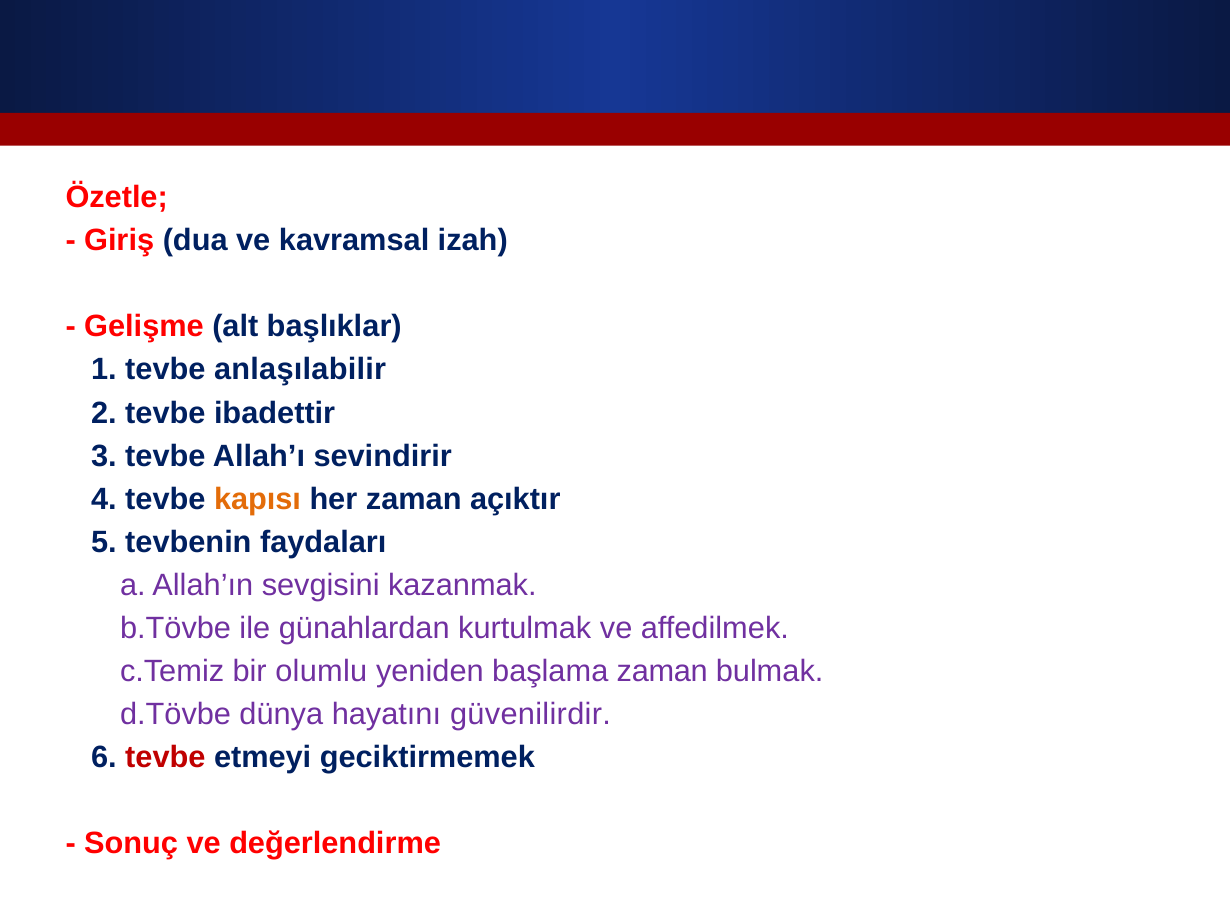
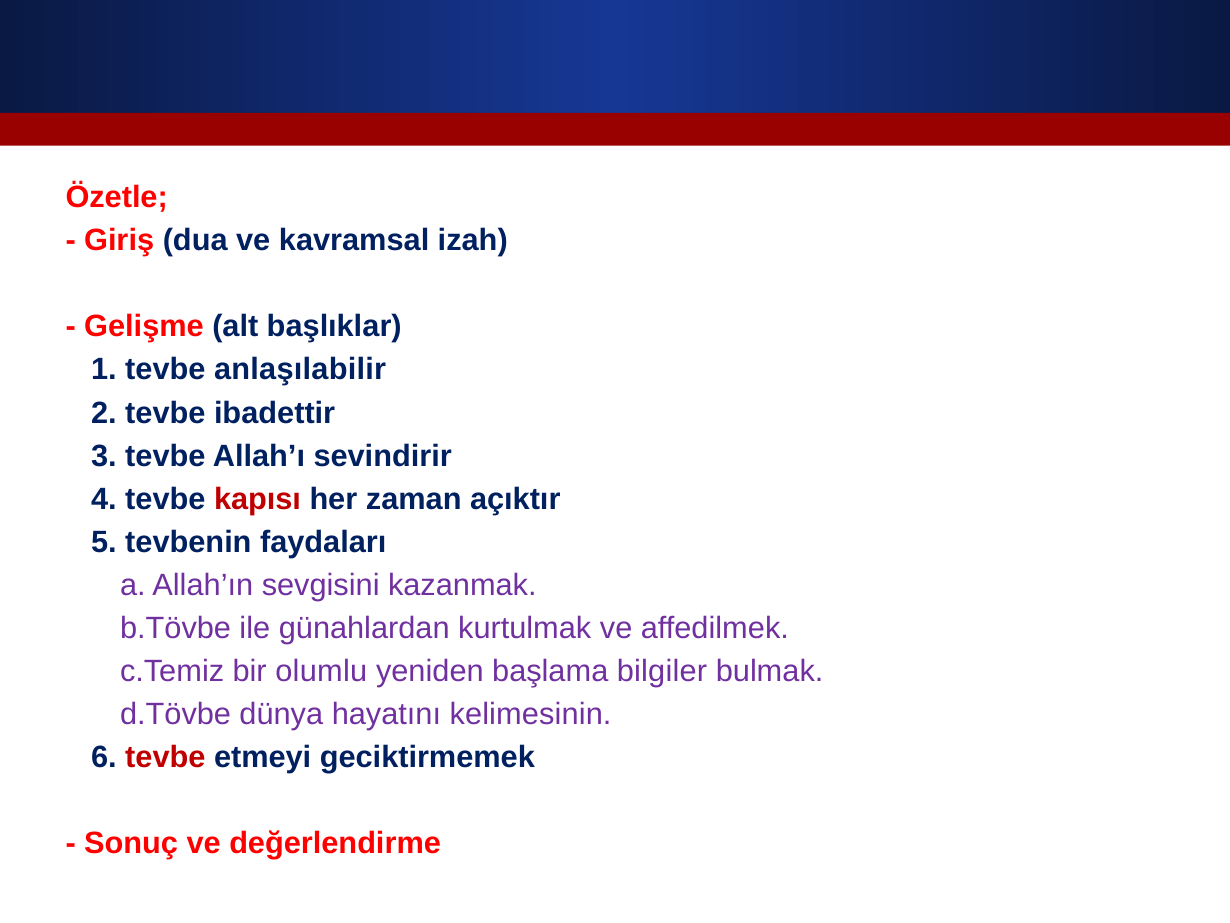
kapısı colour: orange -> red
başlama zaman: zaman -> bilgiler
güvenilirdir: güvenilirdir -> kelimesinin
